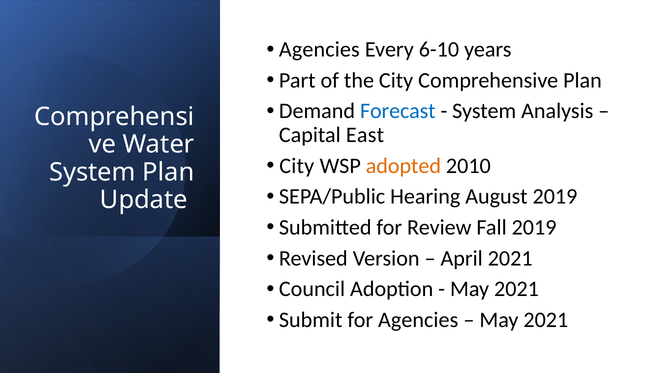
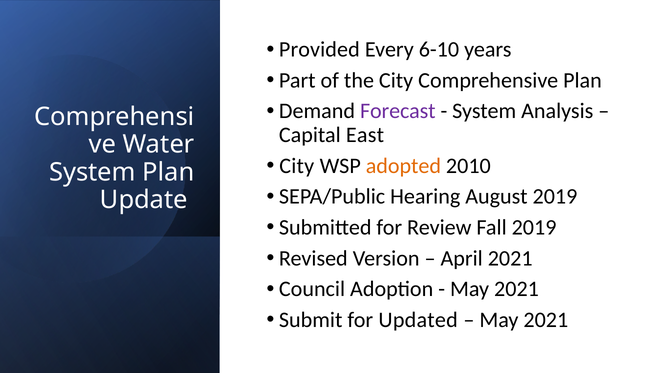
Agencies at (319, 50): Agencies -> Provided
Forecast colour: blue -> purple
for Agencies: Agencies -> Updated
